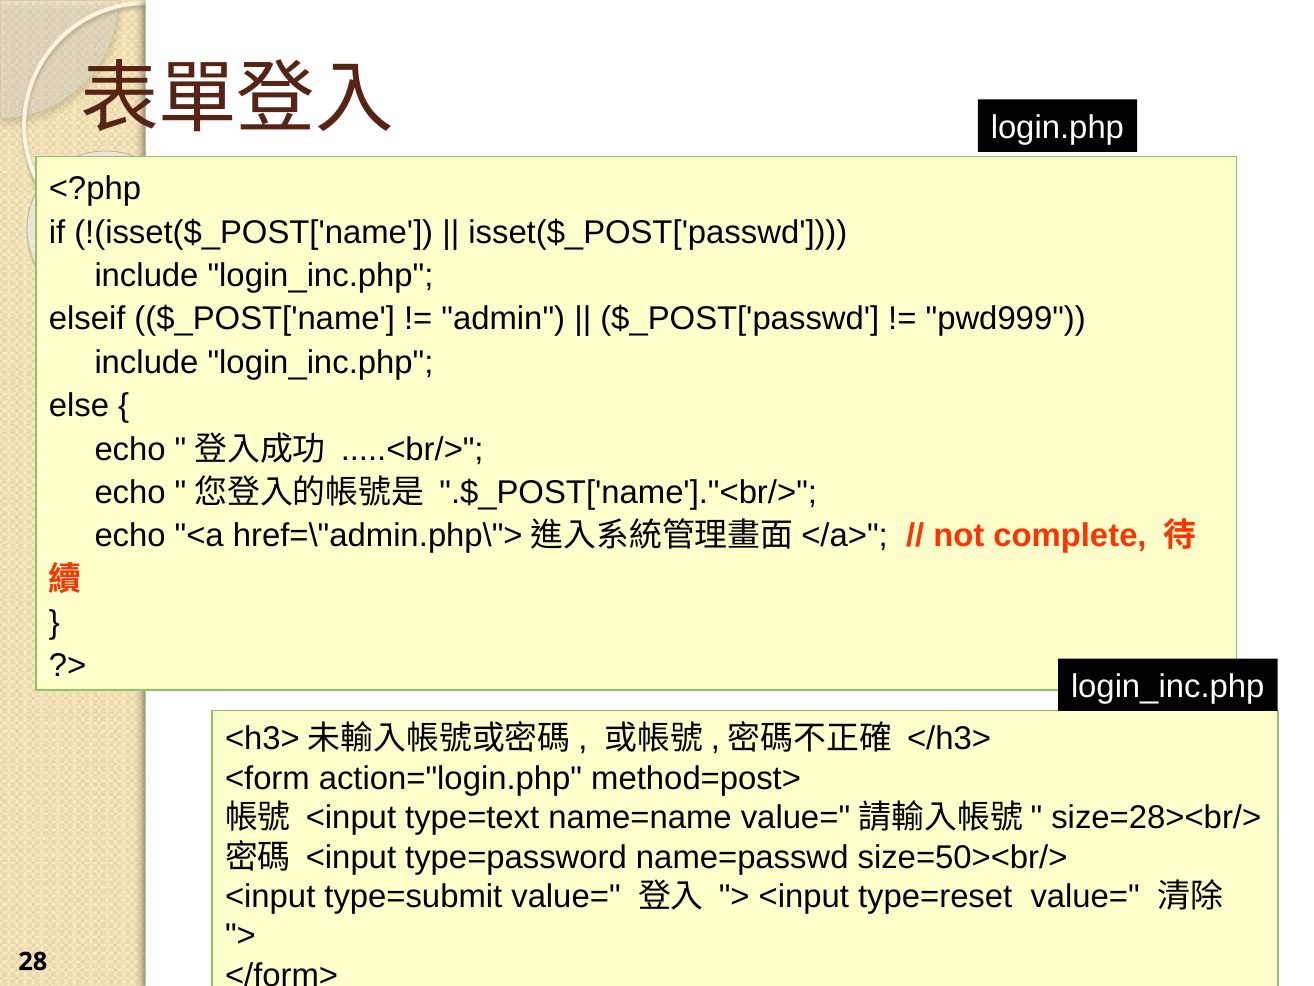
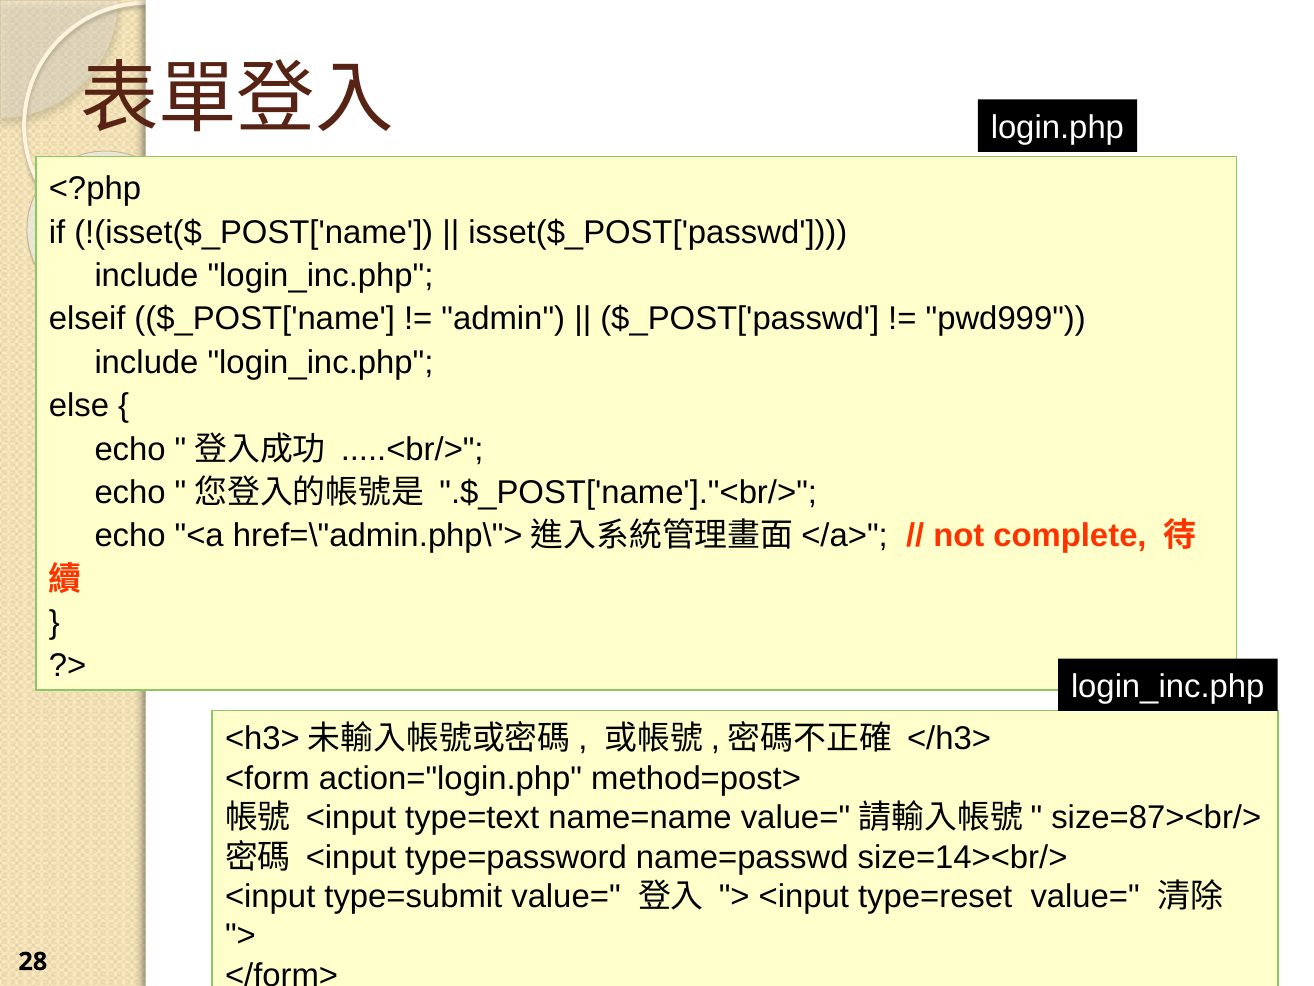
size=28><br/>: size=28><br/> -> size=87><br/>
size=50><br/>: size=50><br/> -> size=14><br/>
